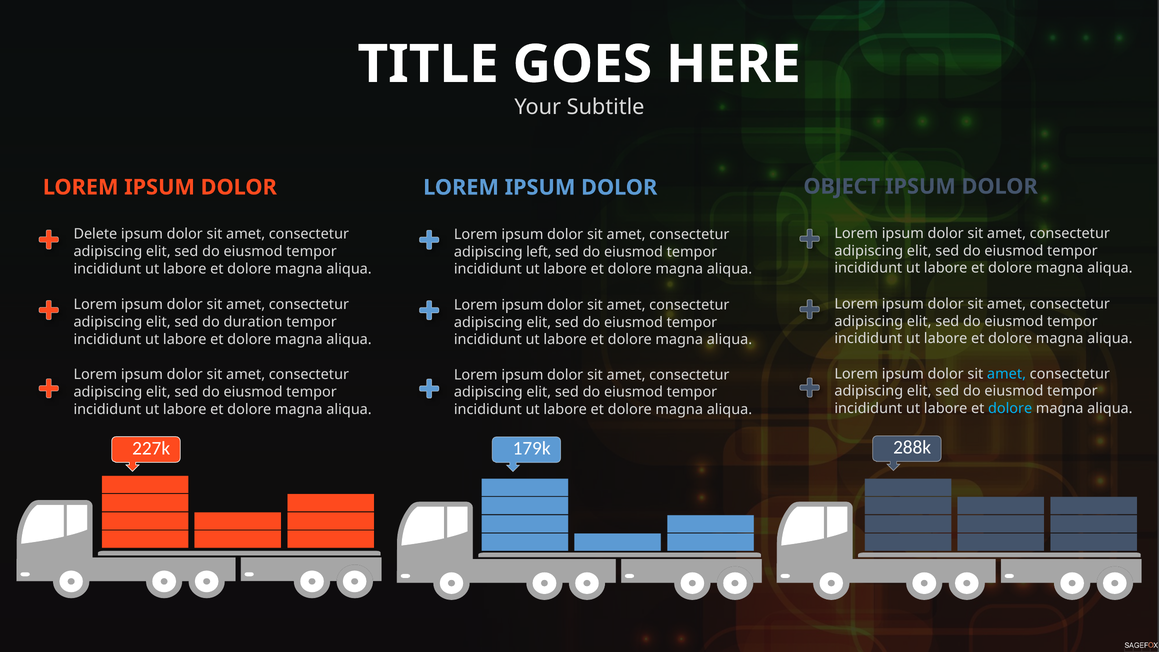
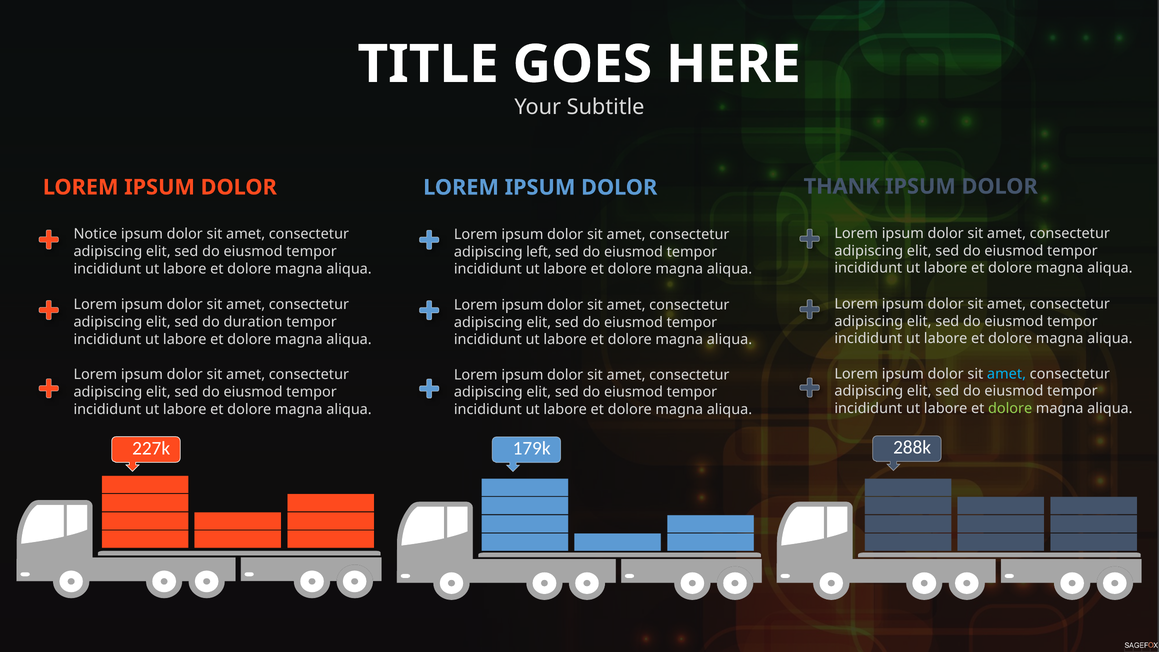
OBJECT: OBJECT -> THANK
Delete: Delete -> Notice
dolore at (1010, 408) colour: light blue -> light green
